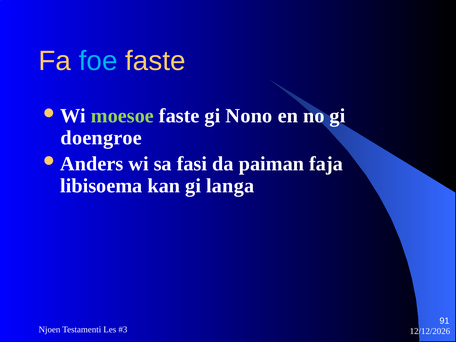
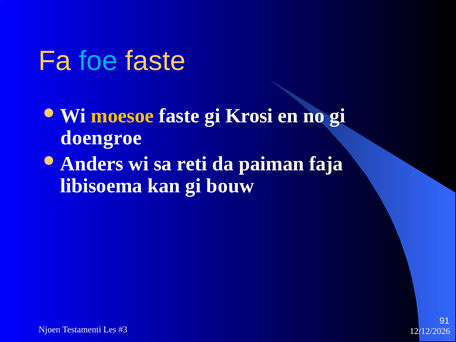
moesoe colour: light green -> yellow
Nono: Nono -> Krosi
fasi: fasi -> reti
langa: langa -> bouw
